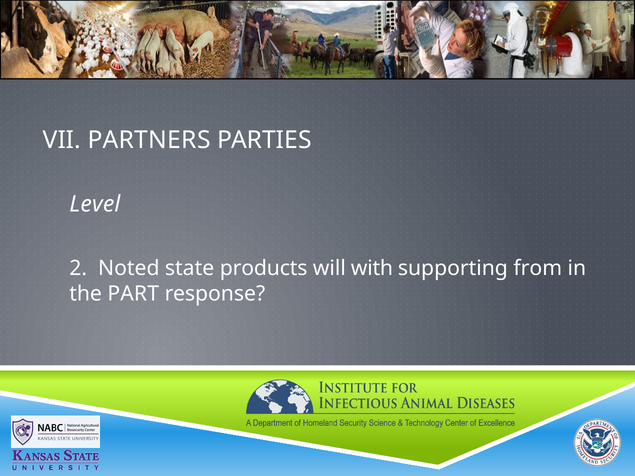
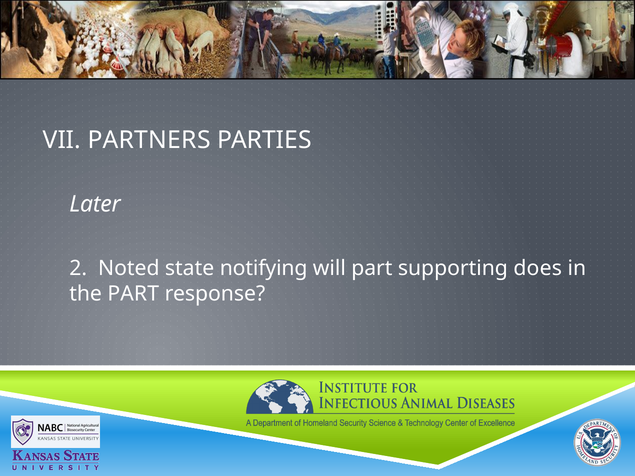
Level: Level -> Later
products: products -> notifying
will with: with -> part
from: from -> does
